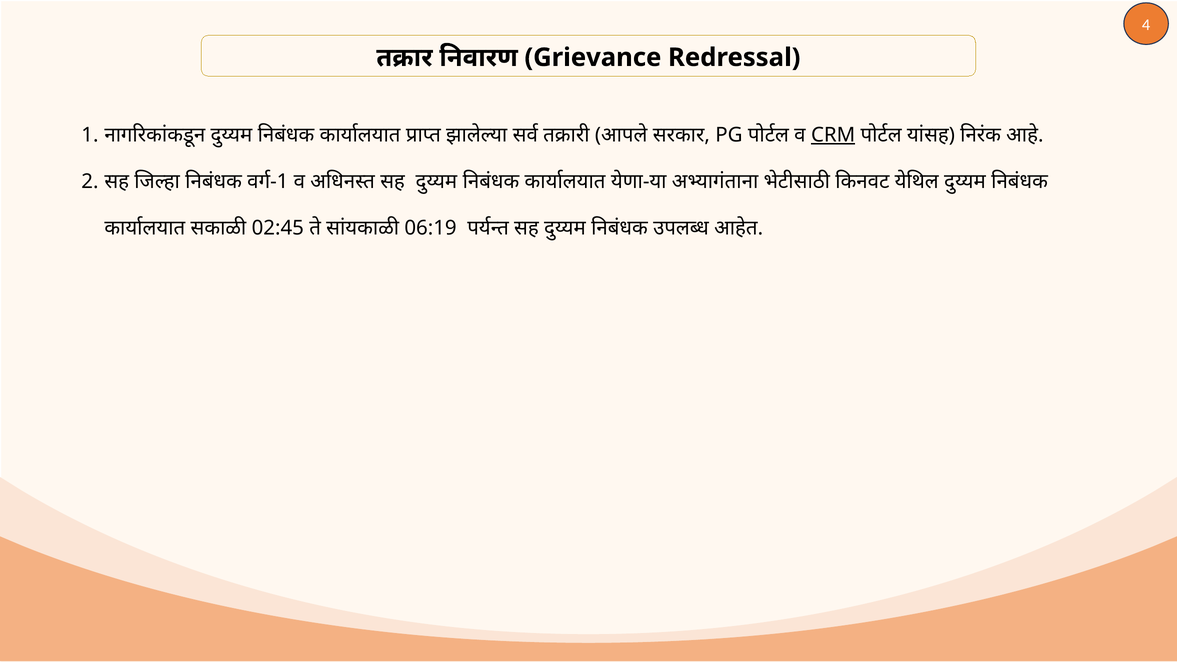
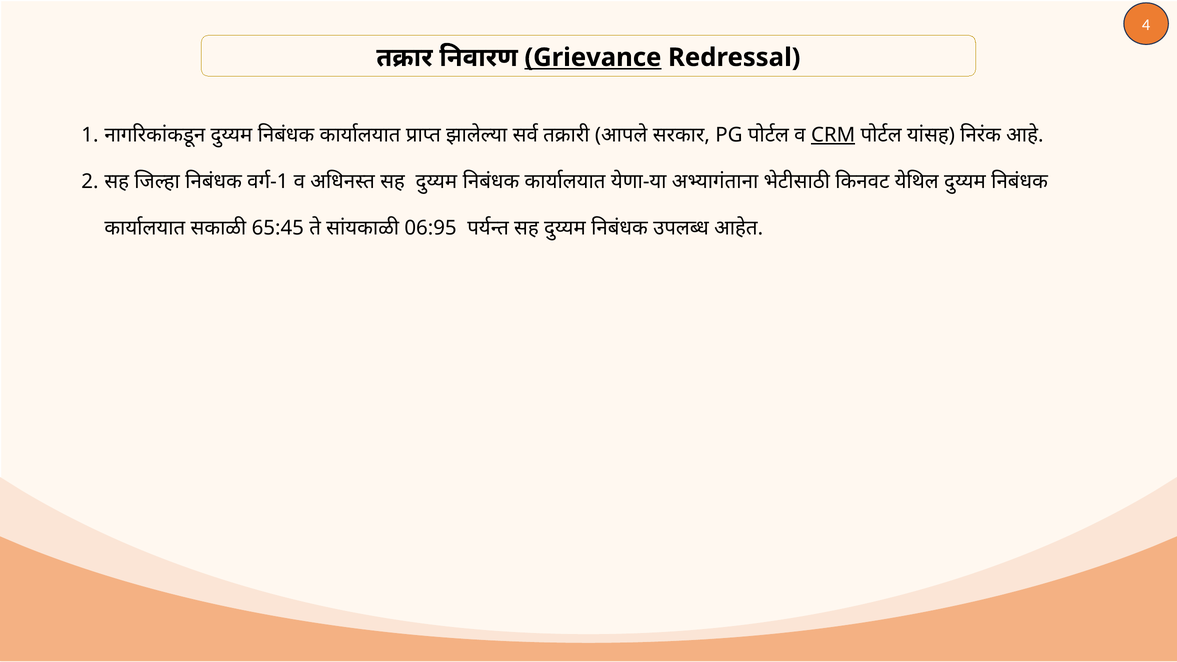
Grievance underline: none -> present
02:45: 02:45 -> 65:45
06:19: 06:19 -> 06:95
